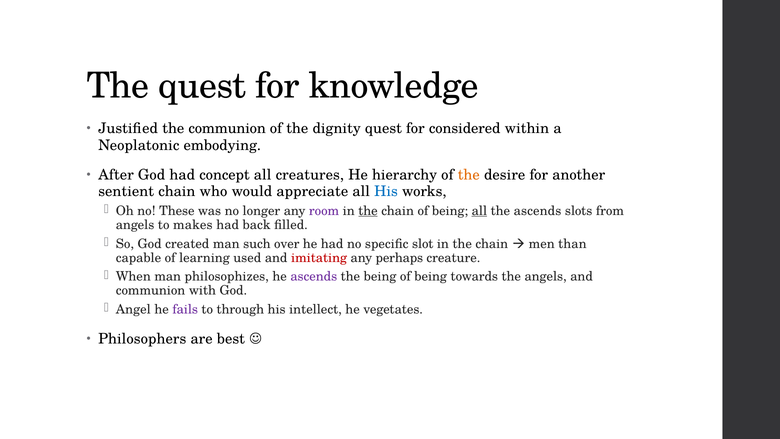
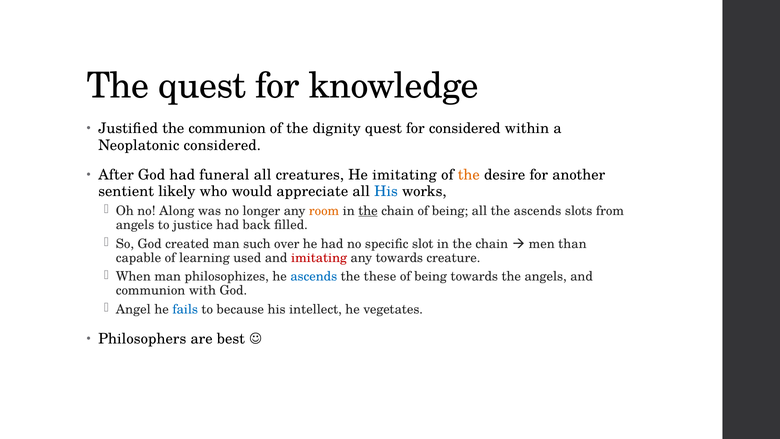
Neoplatonic embodying: embodying -> considered
concept: concept -> funeral
He hierarchy: hierarchy -> imitating
sentient chain: chain -> likely
These: These -> Along
room colour: purple -> orange
all at (479, 211) underline: present -> none
makes: makes -> justice
any perhaps: perhaps -> towards
ascends at (314, 277) colour: purple -> blue
the being: being -> these
fails colour: purple -> blue
through: through -> because
